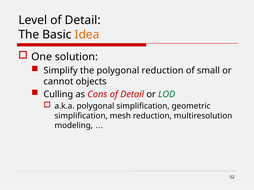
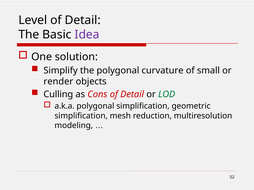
Idea colour: orange -> purple
polygonal reduction: reduction -> curvature
cannot: cannot -> render
